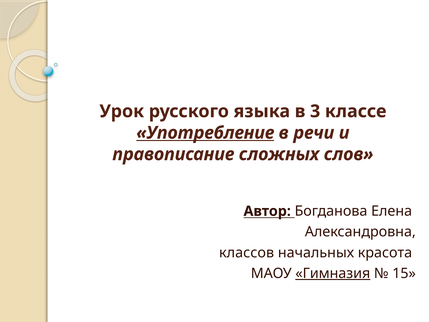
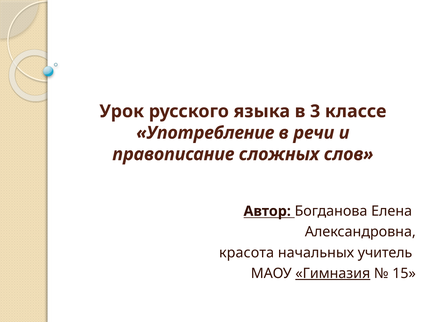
Употребление underline: present -> none
классов: классов -> красота
красота: красота -> учитель
